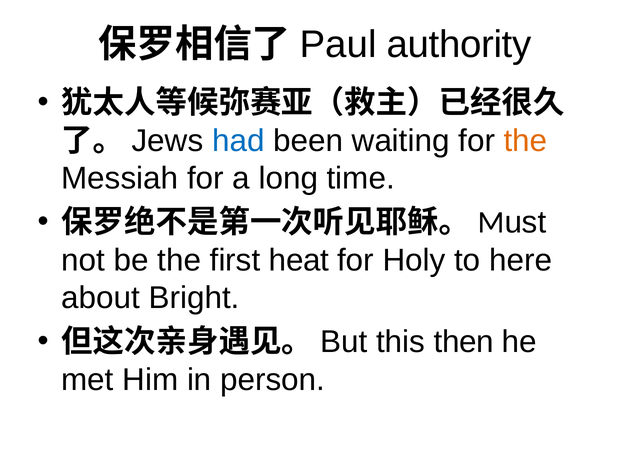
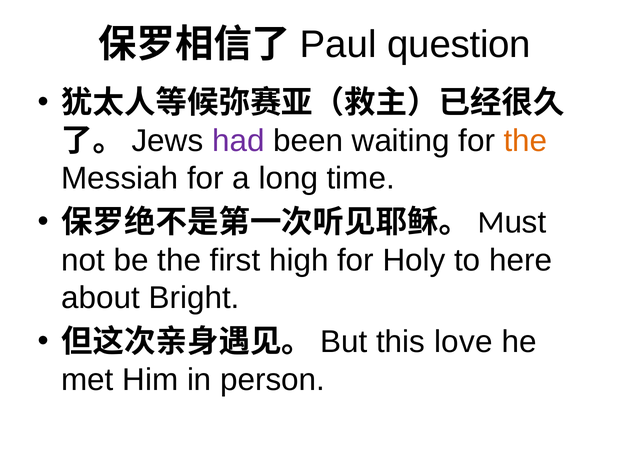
authority: authority -> question
had colour: blue -> purple
heat: heat -> high
then: then -> love
